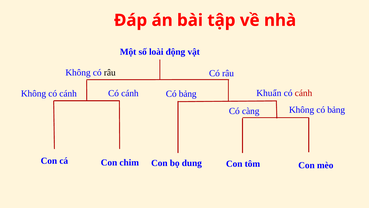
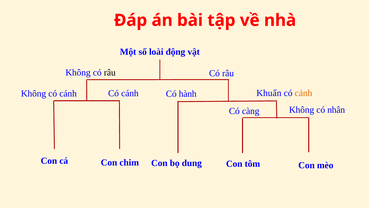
cánh at (303, 93) colour: red -> orange
bảng at (188, 94): bảng -> hành
Không có bảng: bảng -> nhân
